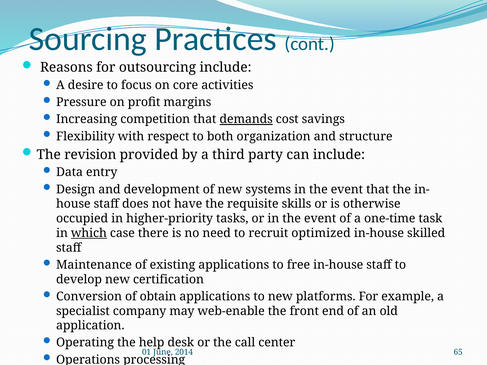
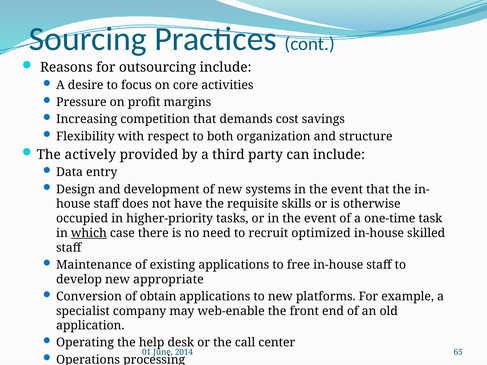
demands underline: present -> none
revision: revision -> actively
certification: certification -> appropriate
